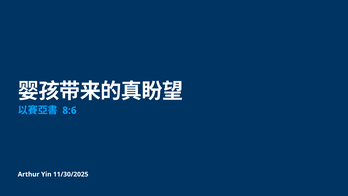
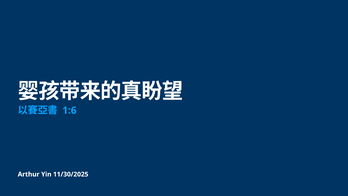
8:6: 8:6 -> 1:6
